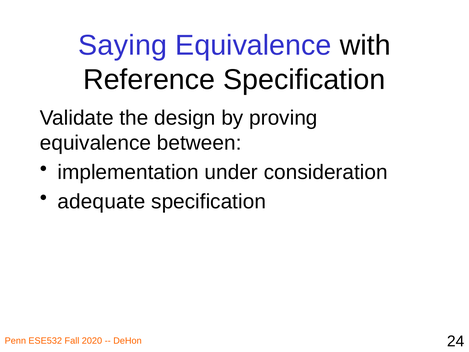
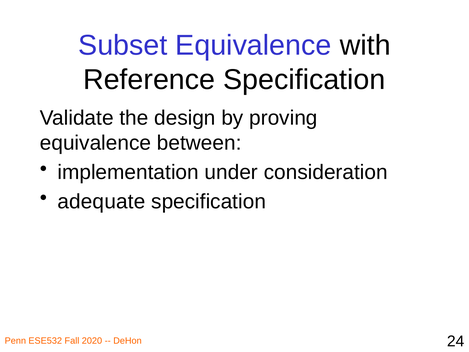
Saying: Saying -> Subset
